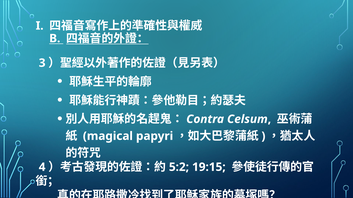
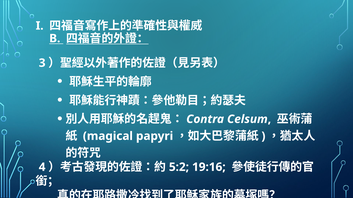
19:15: 19:15 -> 19:16
